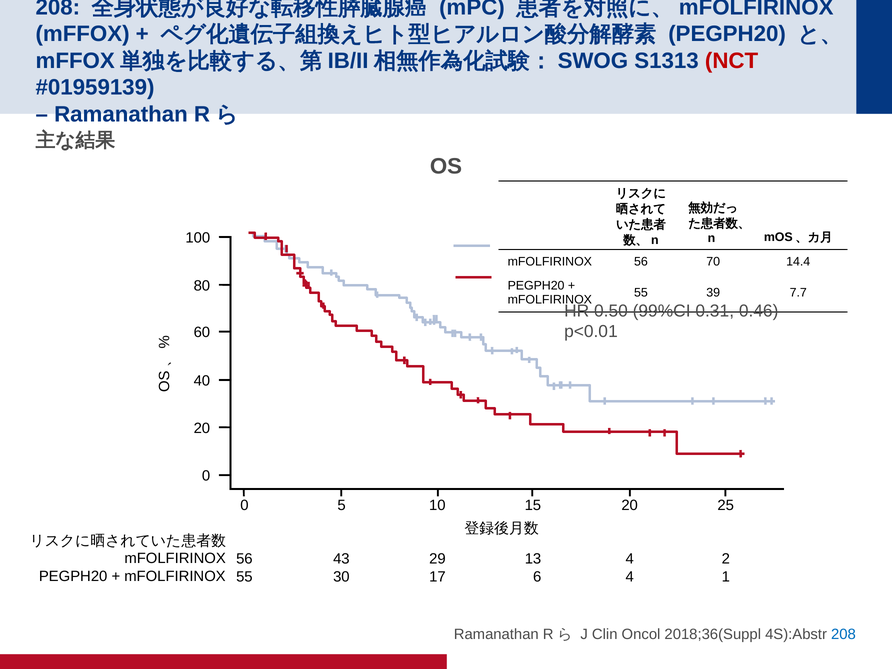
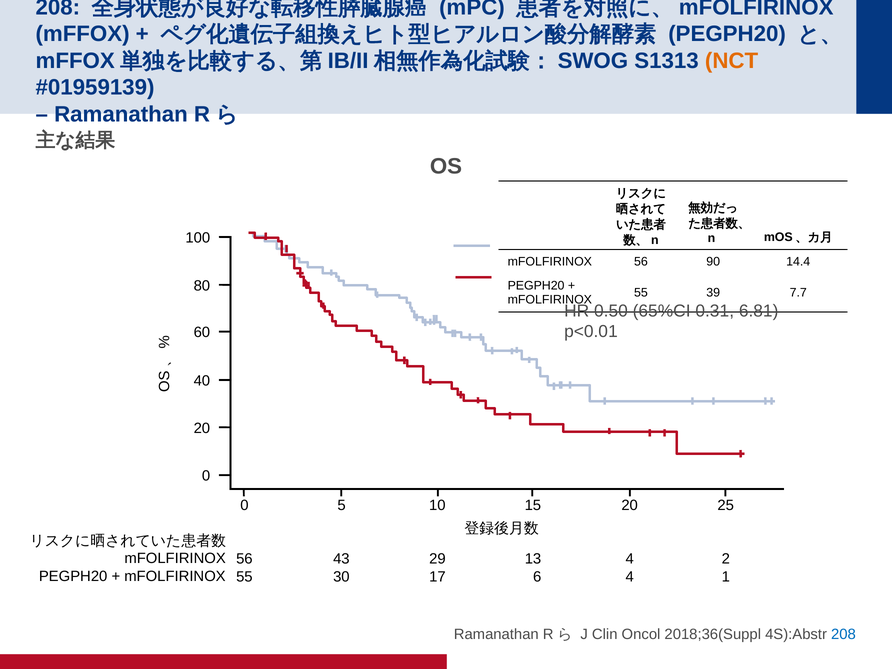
NCT colour: red -> orange
70: 70 -> 90
99%CI: 99%CI -> 65%CI
0.46: 0.46 -> 6.81
